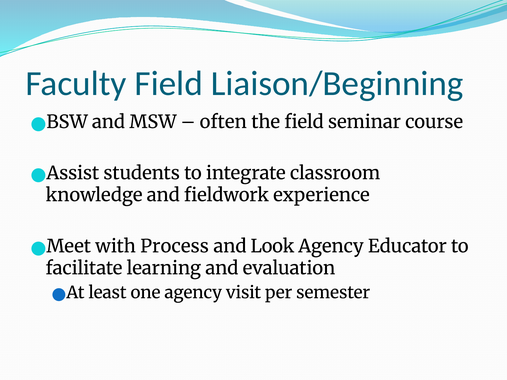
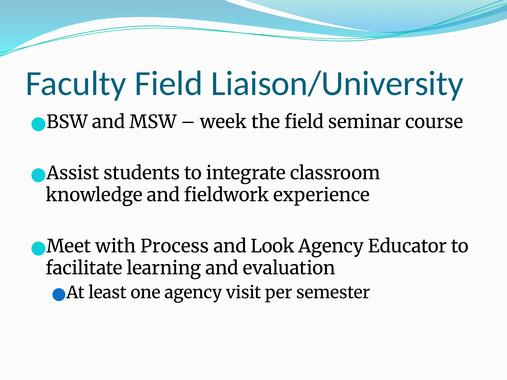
Liaison/Beginning: Liaison/Beginning -> Liaison/University
often: often -> week
